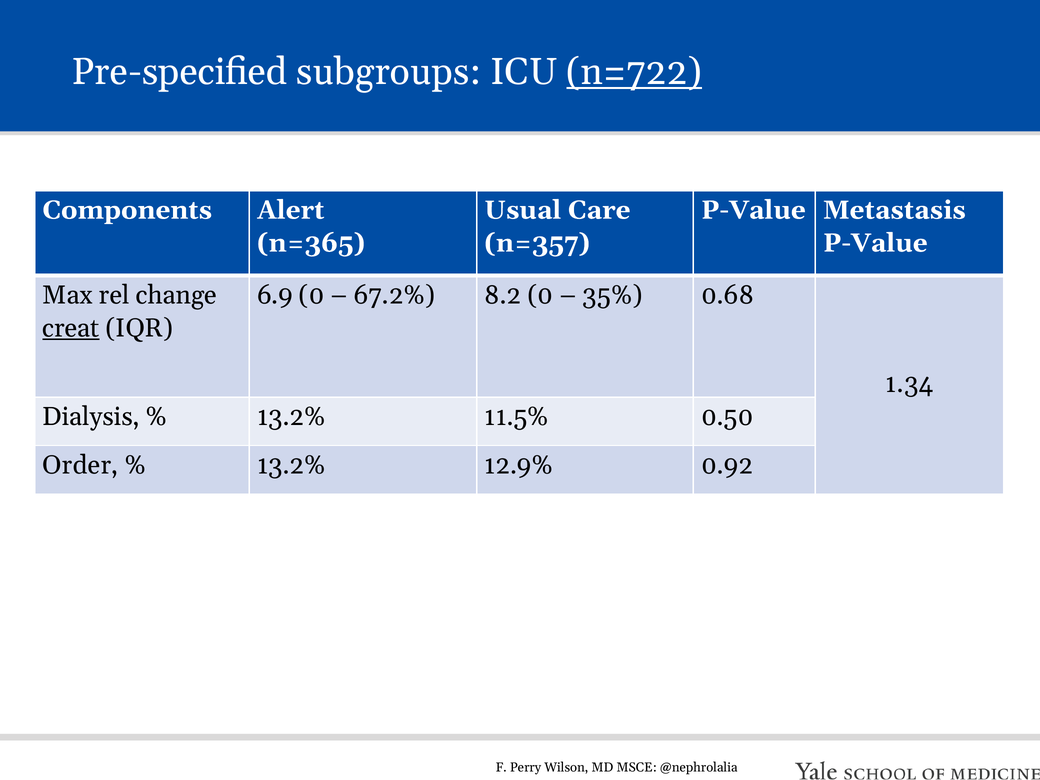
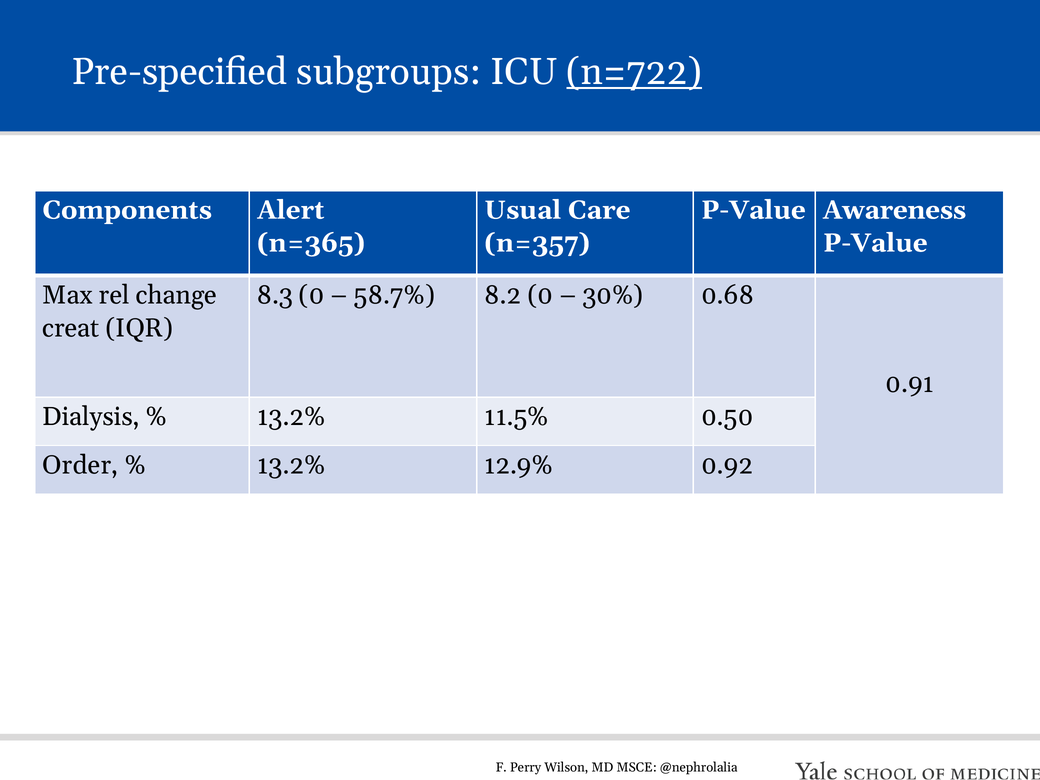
Metastasis: Metastasis -> Awareness
6.9: 6.9 -> 8.3
67.2%: 67.2% -> 58.7%
35%: 35% -> 30%
creat underline: present -> none
1.34: 1.34 -> 0.91
